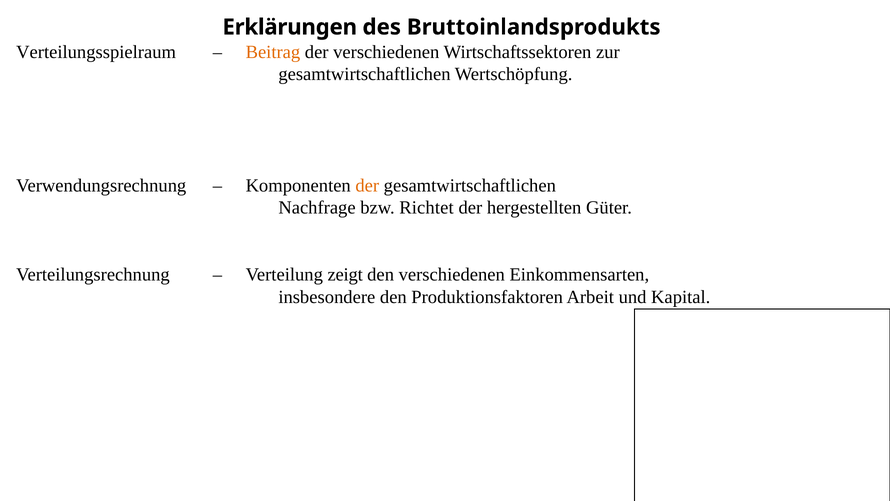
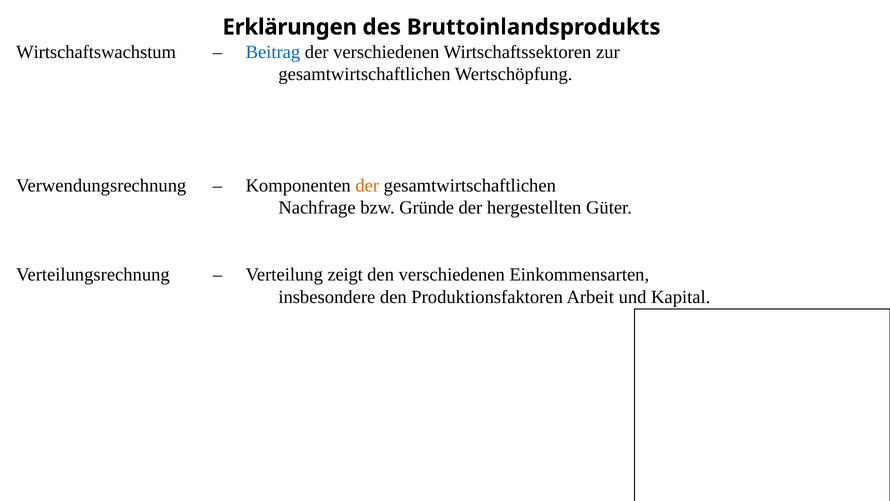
Verteilungsspielraum: Verteilungsspielraum -> Wirtschaftswachstum
Beitrag colour: orange -> blue
Richtet: Richtet -> Gründe
